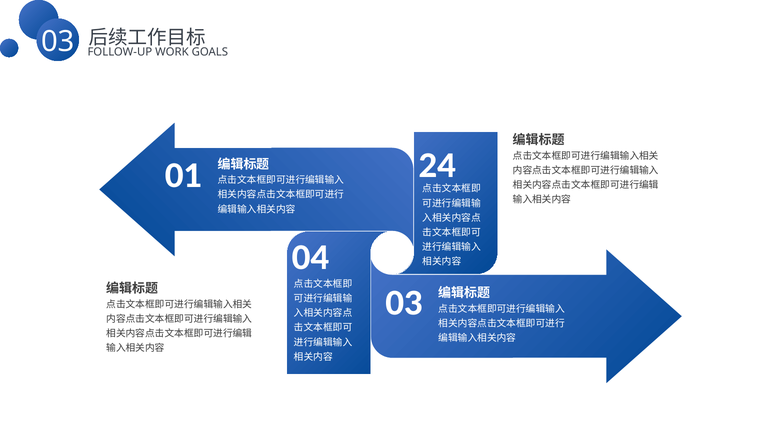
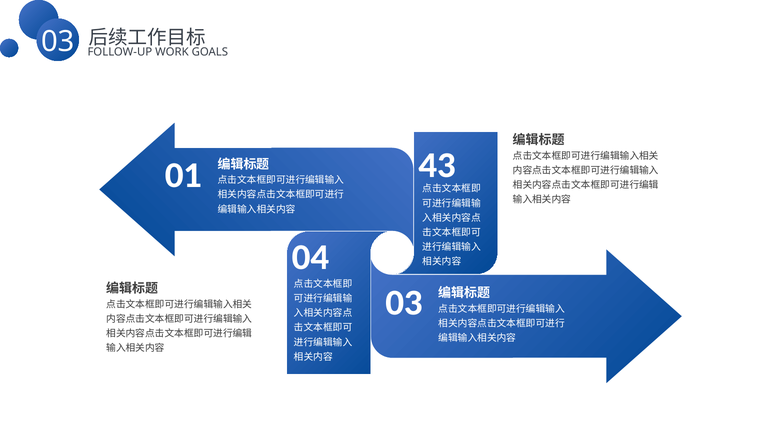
24: 24 -> 43
